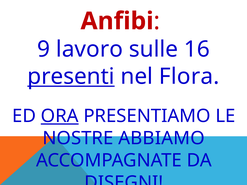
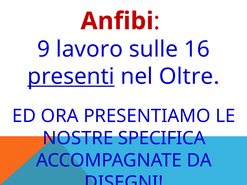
Flora: Flora -> Oltre
ORA underline: present -> none
ABBIAMO: ABBIAMO -> SPECIFICA
